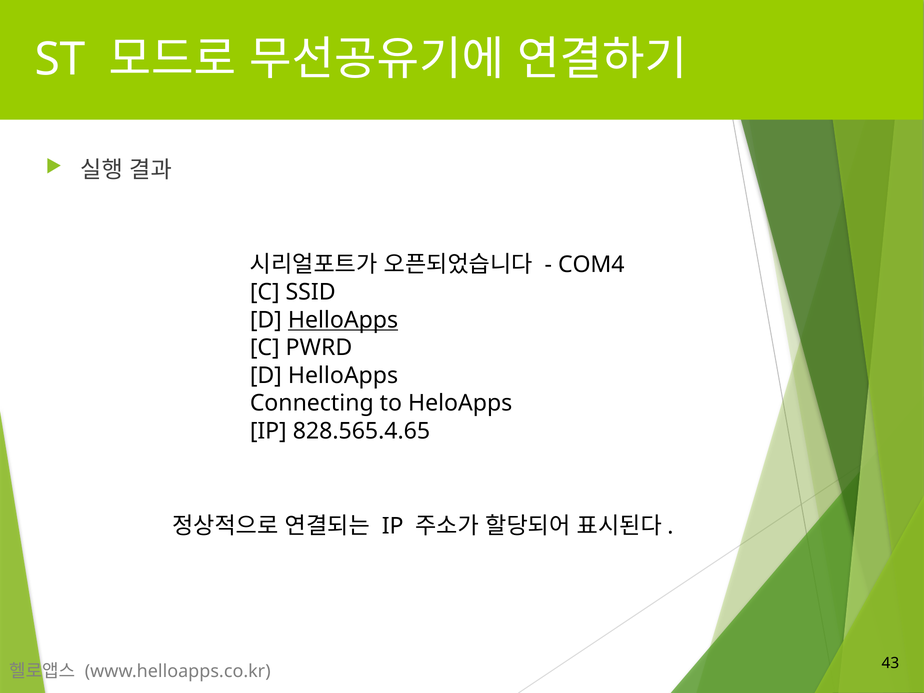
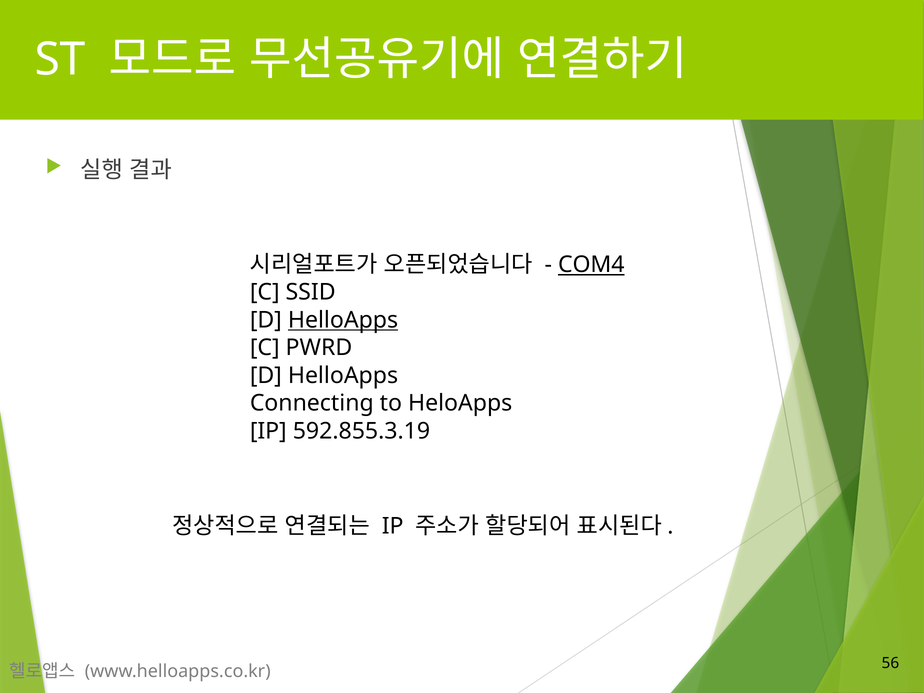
COM4 underline: none -> present
828.565.4.65: 828.565.4.65 -> 592.855.3.19
43: 43 -> 56
